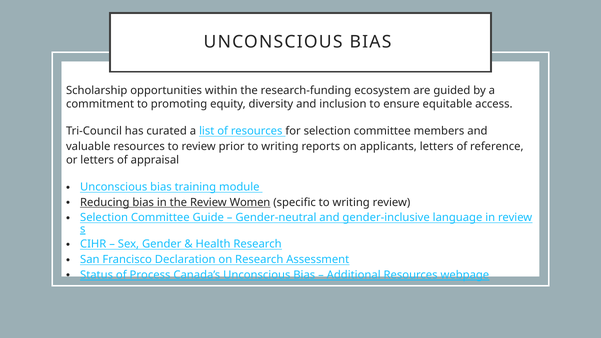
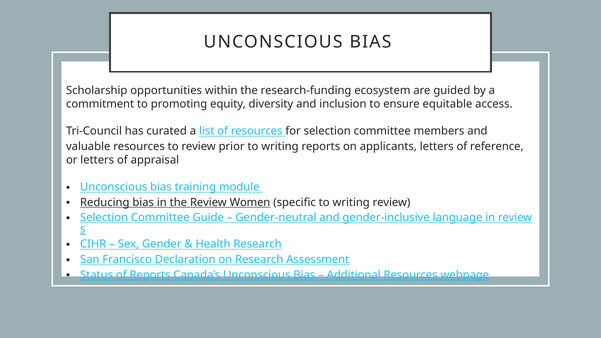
of Process: Process -> Reports
